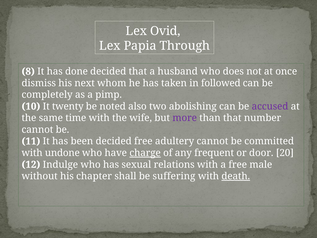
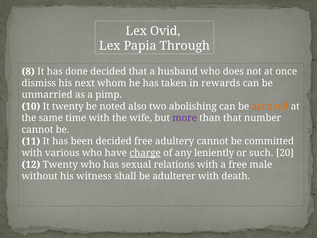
followed: followed -> rewards
completely: completely -> unmarried
accused colour: purple -> orange
undone: undone -> various
frequent: frequent -> leniently
door: door -> such
12 Indulge: Indulge -> Twenty
chapter: chapter -> witness
suffering: suffering -> adulterer
death underline: present -> none
